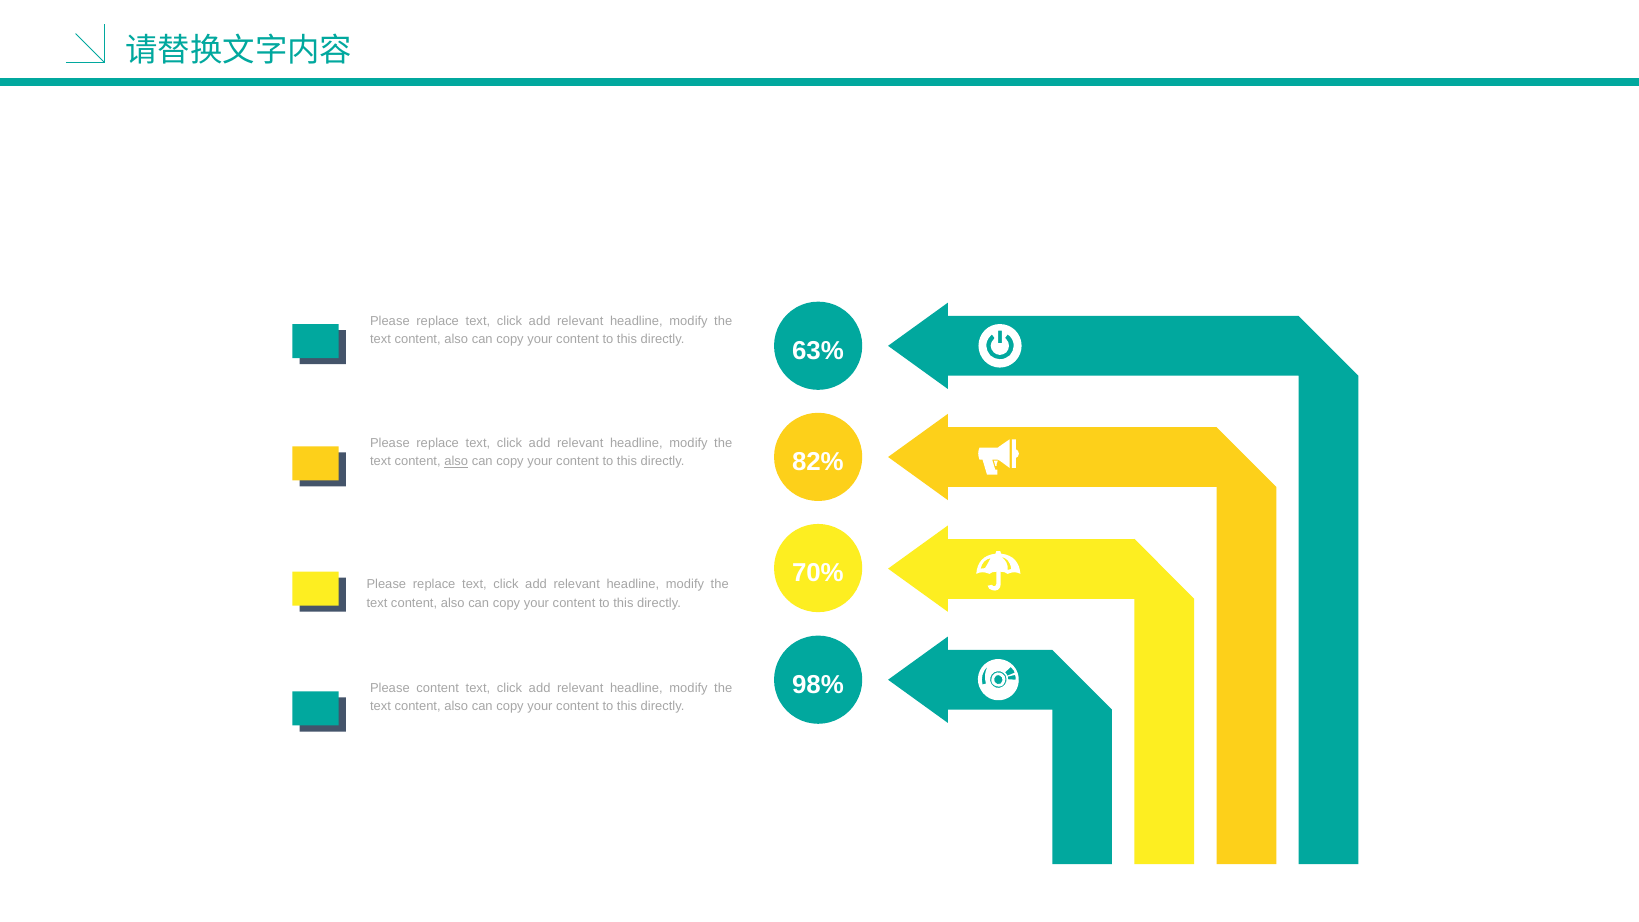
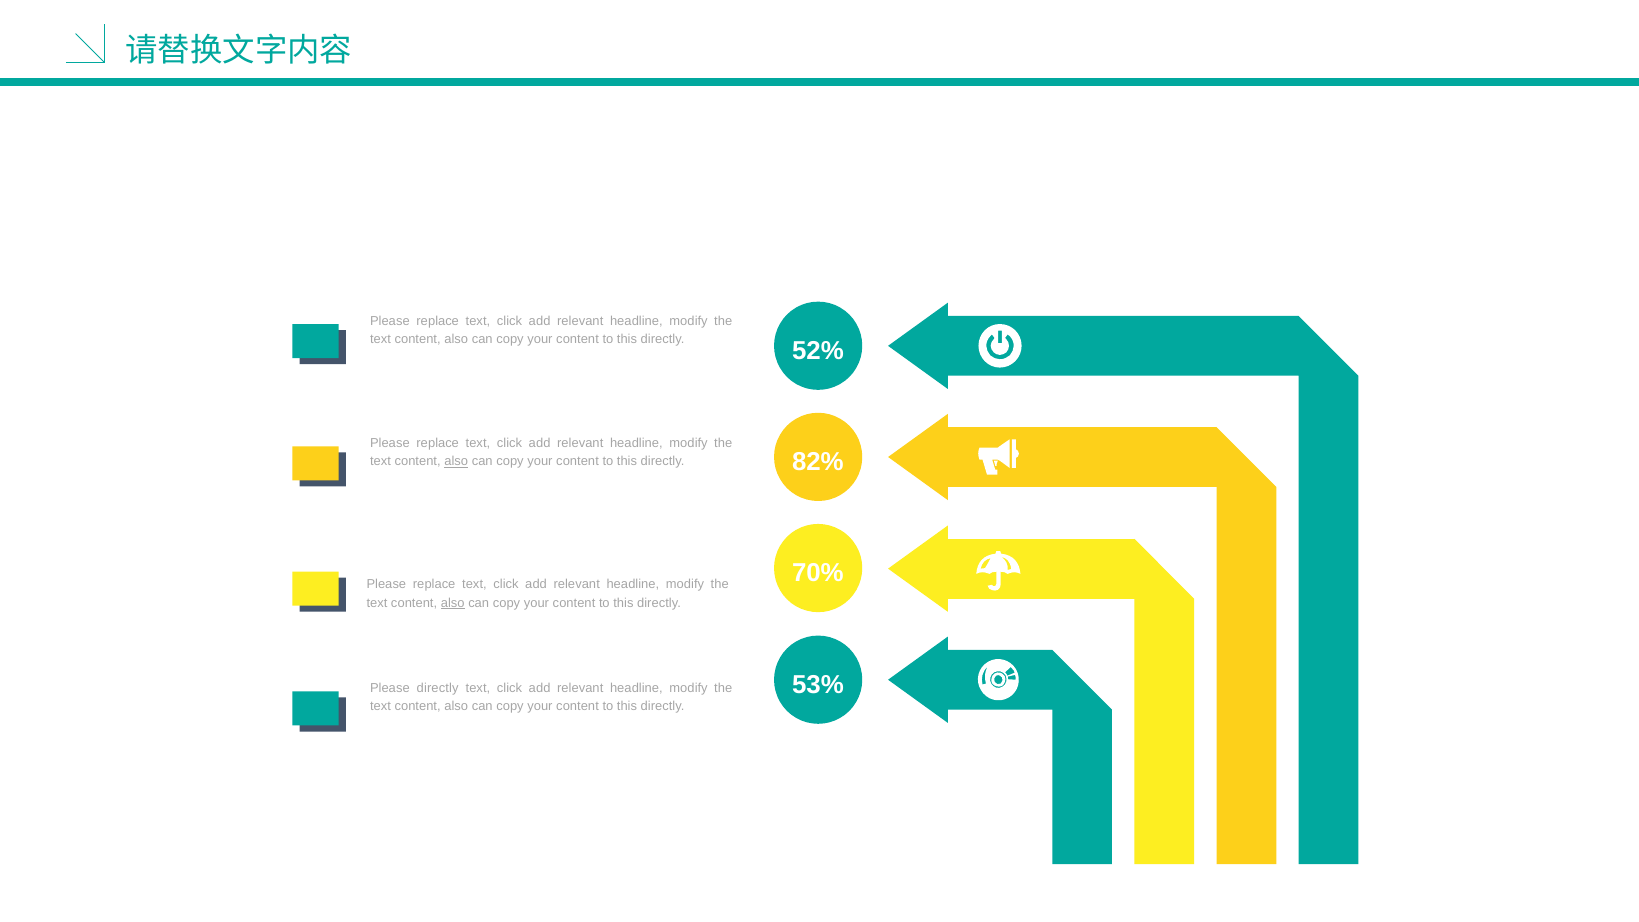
63%: 63% -> 52%
also at (453, 603) underline: none -> present
98%: 98% -> 53%
Please content: content -> directly
